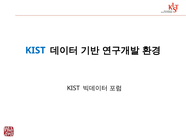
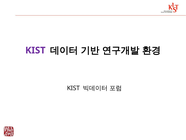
KIST at (35, 50) colour: blue -> purple
